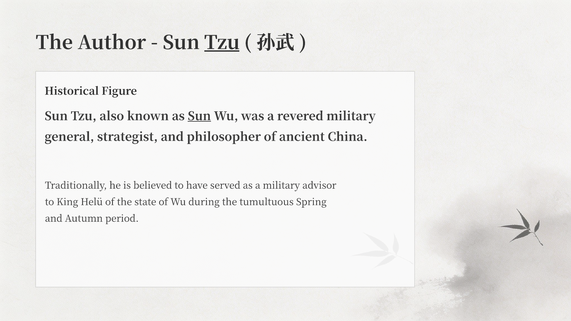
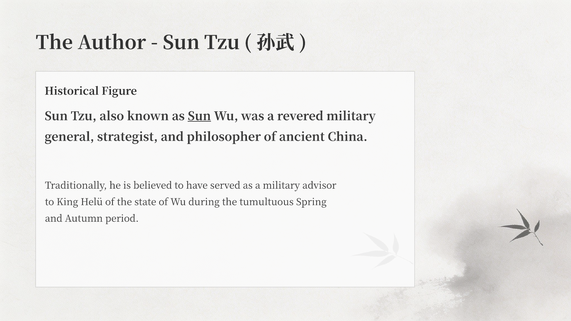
Tzu at (222, 43) underline: present -> none
